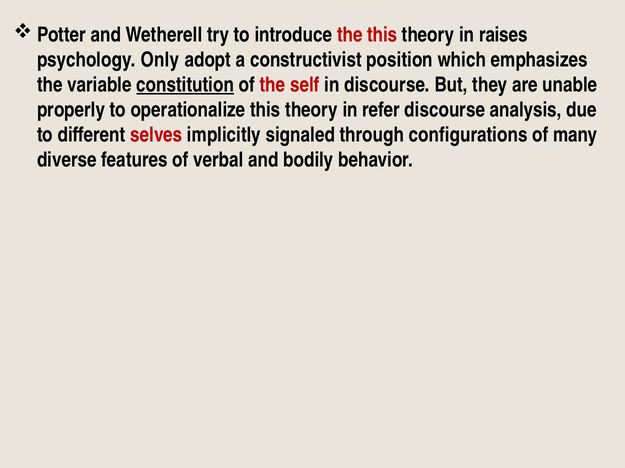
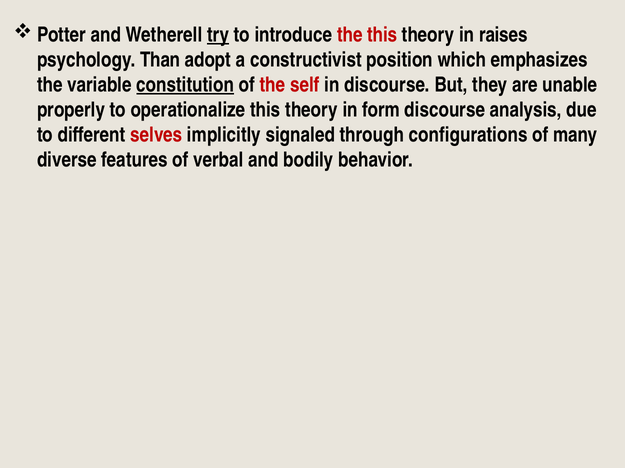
try underline: none -> present
Only: Only -> Than
refer: refer -> form
